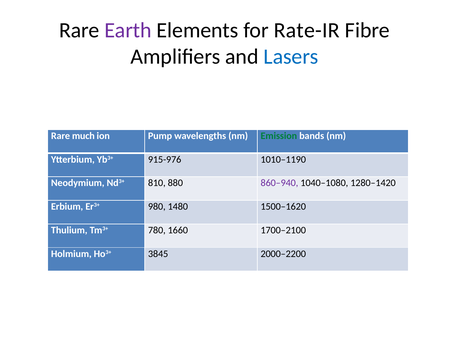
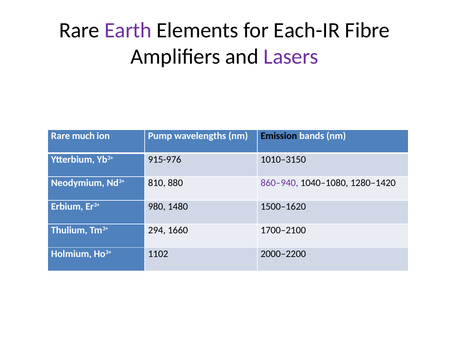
Rate-IR: Rate-IR -> Each-IR
Lasers colour: blue -> purple
Emission colour: green -> black
1010–1190: 1010–1190 -> 1010–3150
780: 780 -> 294
3845: 3845 -> 1102
